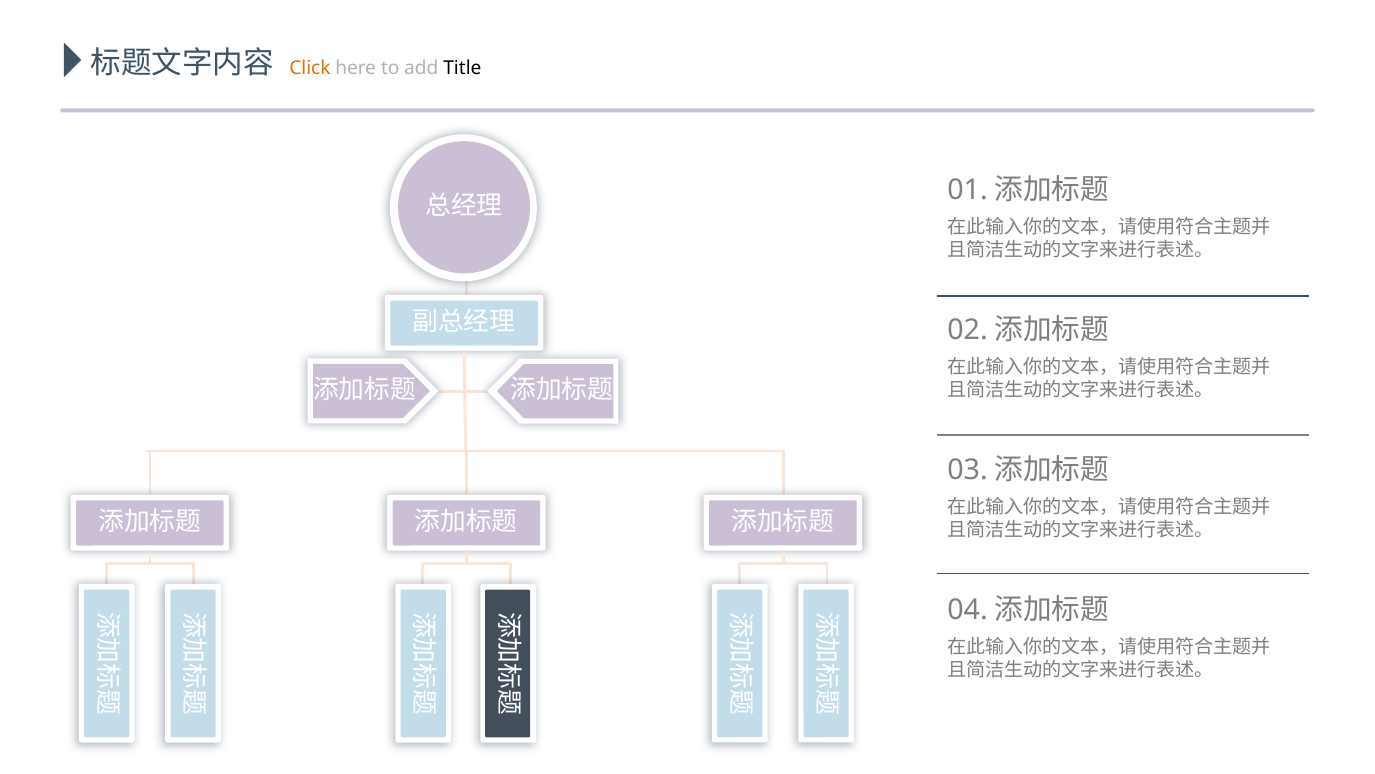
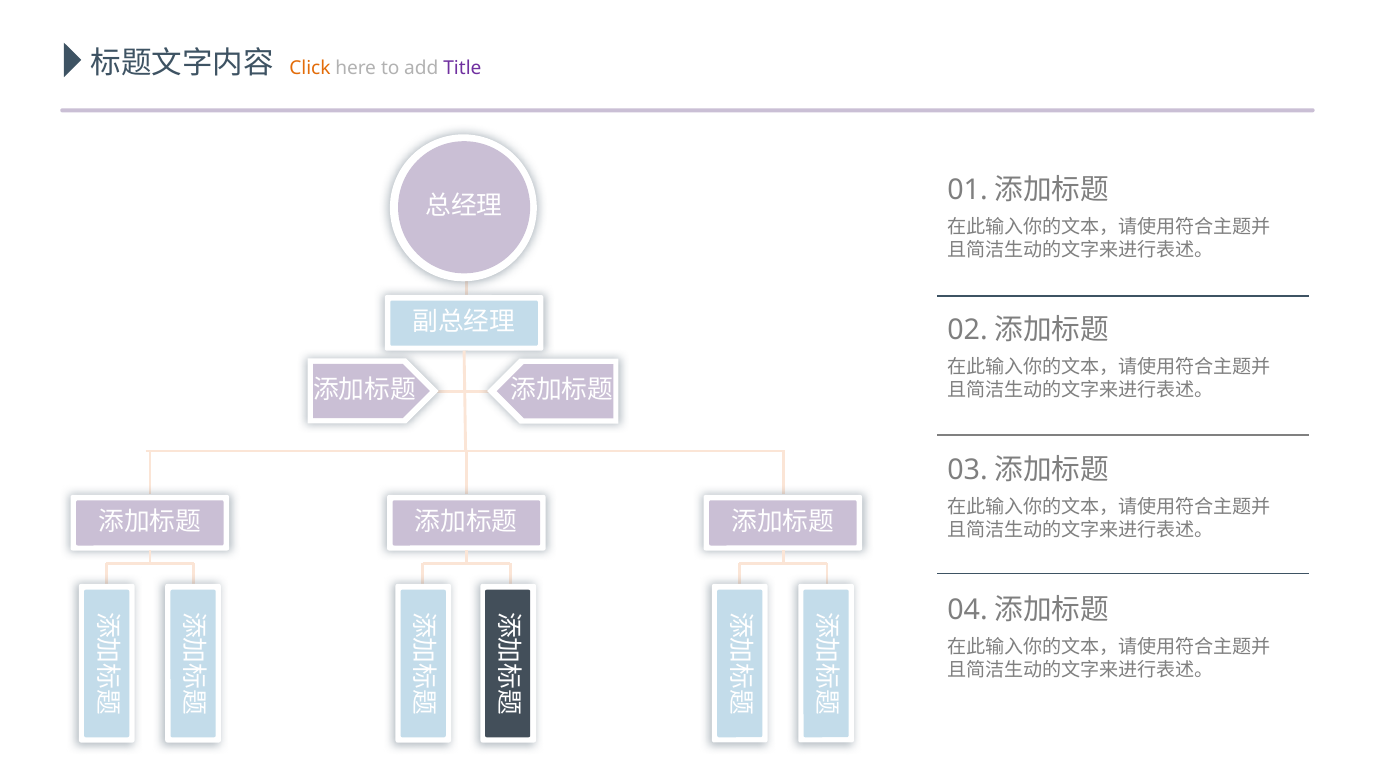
Title colour: black -> purple
